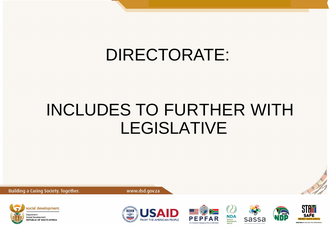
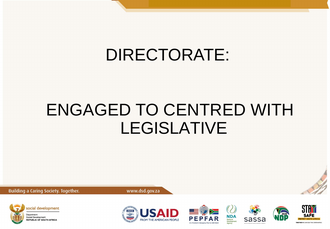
INCLUDES: INCLUDES -> ENGAGED
FURTHER: FURTHER -> CENTRED
